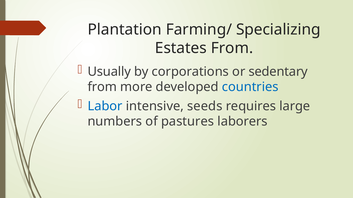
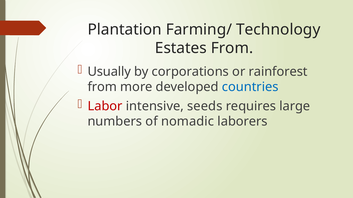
Specializing: Specializing -> Technology
sedentary: sedentary -> rainforest
Labor colour: blue -> red
pastures: pastures -> nomadic
